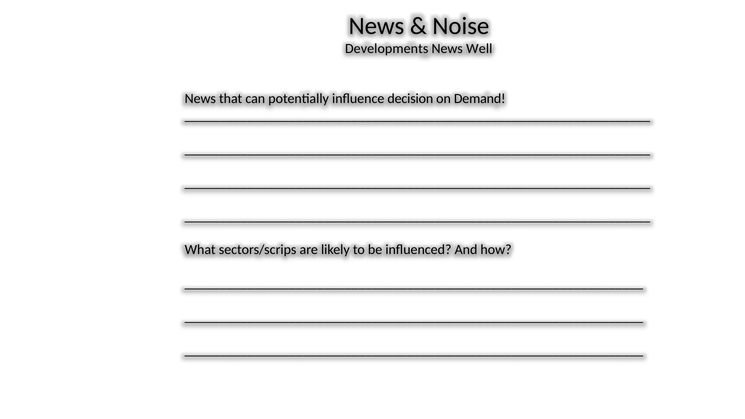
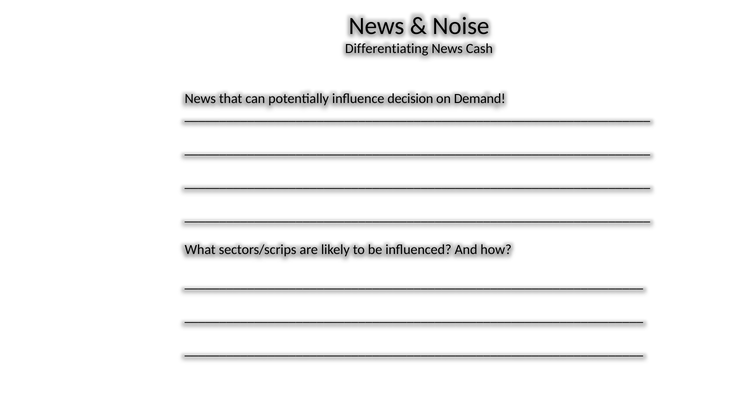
Developments: Developments -> Differentiating
Well: Well -> Cash
